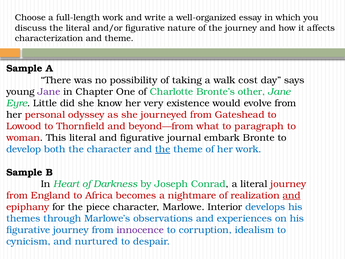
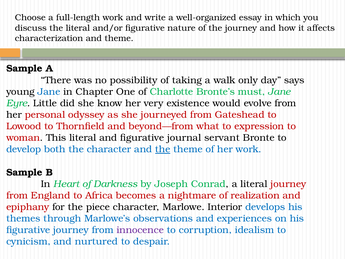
cost: cost -> only
Jane at (49, 92) colour: purple -> blue
other: other -> must
paragraph: paragraph -> expression
embark: embark -> servant
and at (292, 195) underline: present -> none
